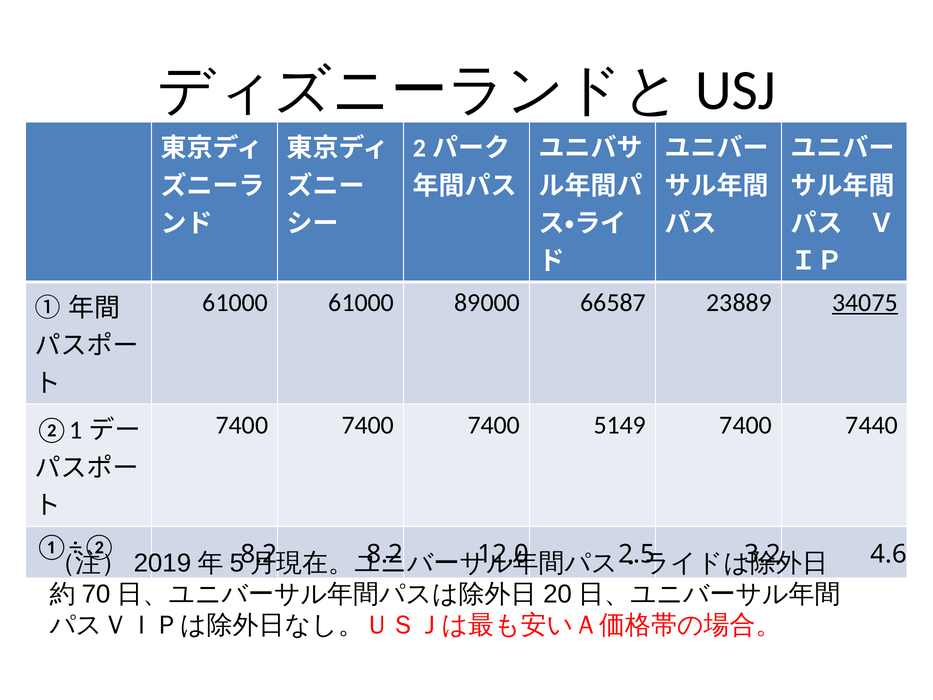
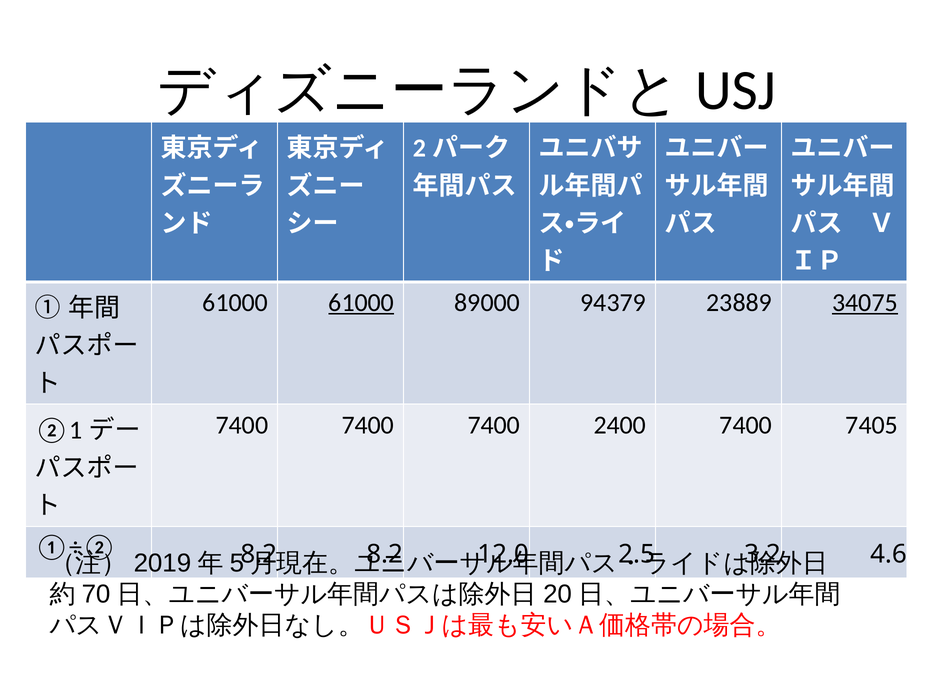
61000 at (361, 303) underline: none -> present
66587: 66587 -> 94379
5149: 5149 -> 2400
7440: 7440 -> 7405
